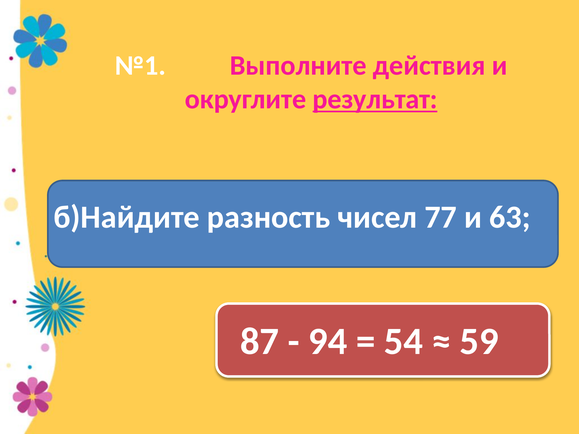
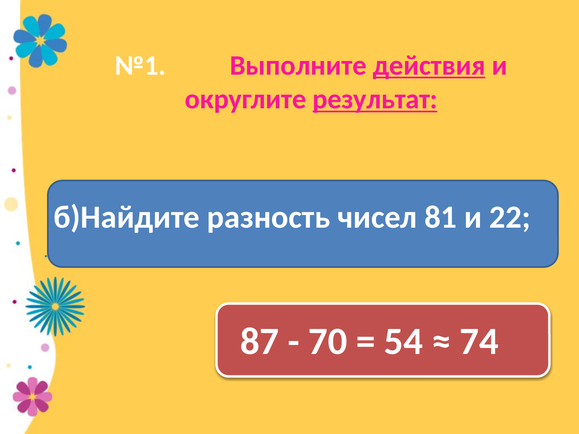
действия underline: none -> present
77: 77 -> 81
63: 63 -> 22
94: 94 -> 70
59: 59 -> 74
